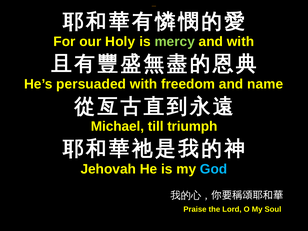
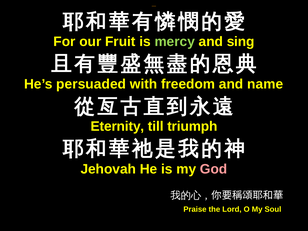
Holy: Holy -> Fruit
and with: with -> sing
Michael: Michael -> Eternity
God colour: light blue -> pink
